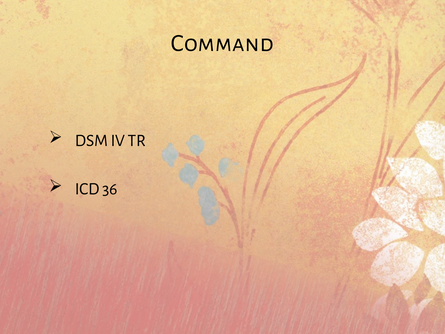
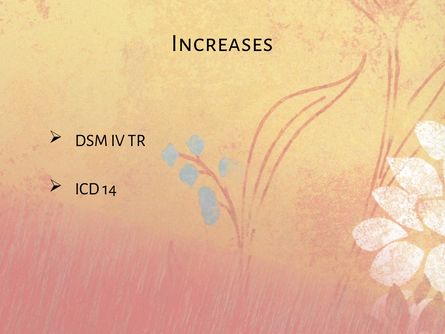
Command: Command -> Increases
36: 36 -> 14
